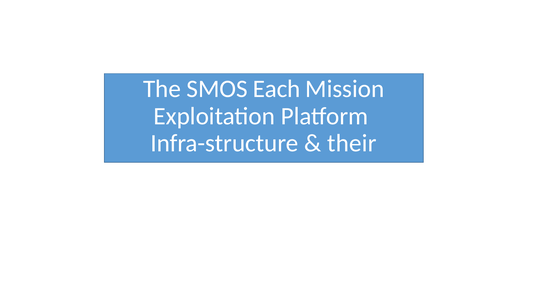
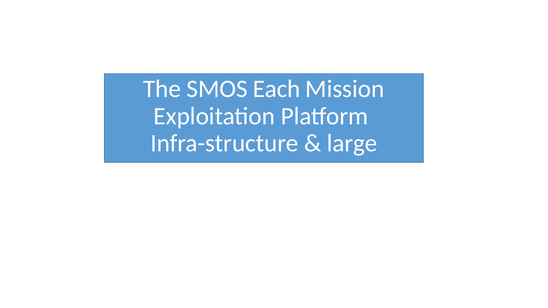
their: their -> large
